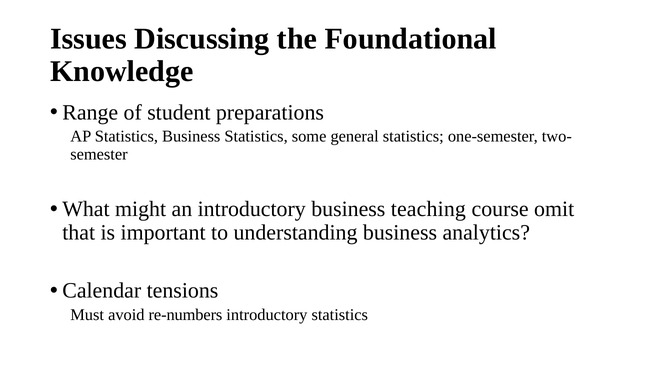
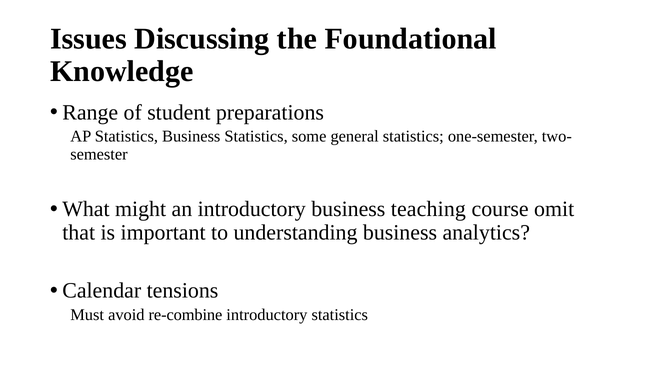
re-numbers: re-numbers -> re-combine
